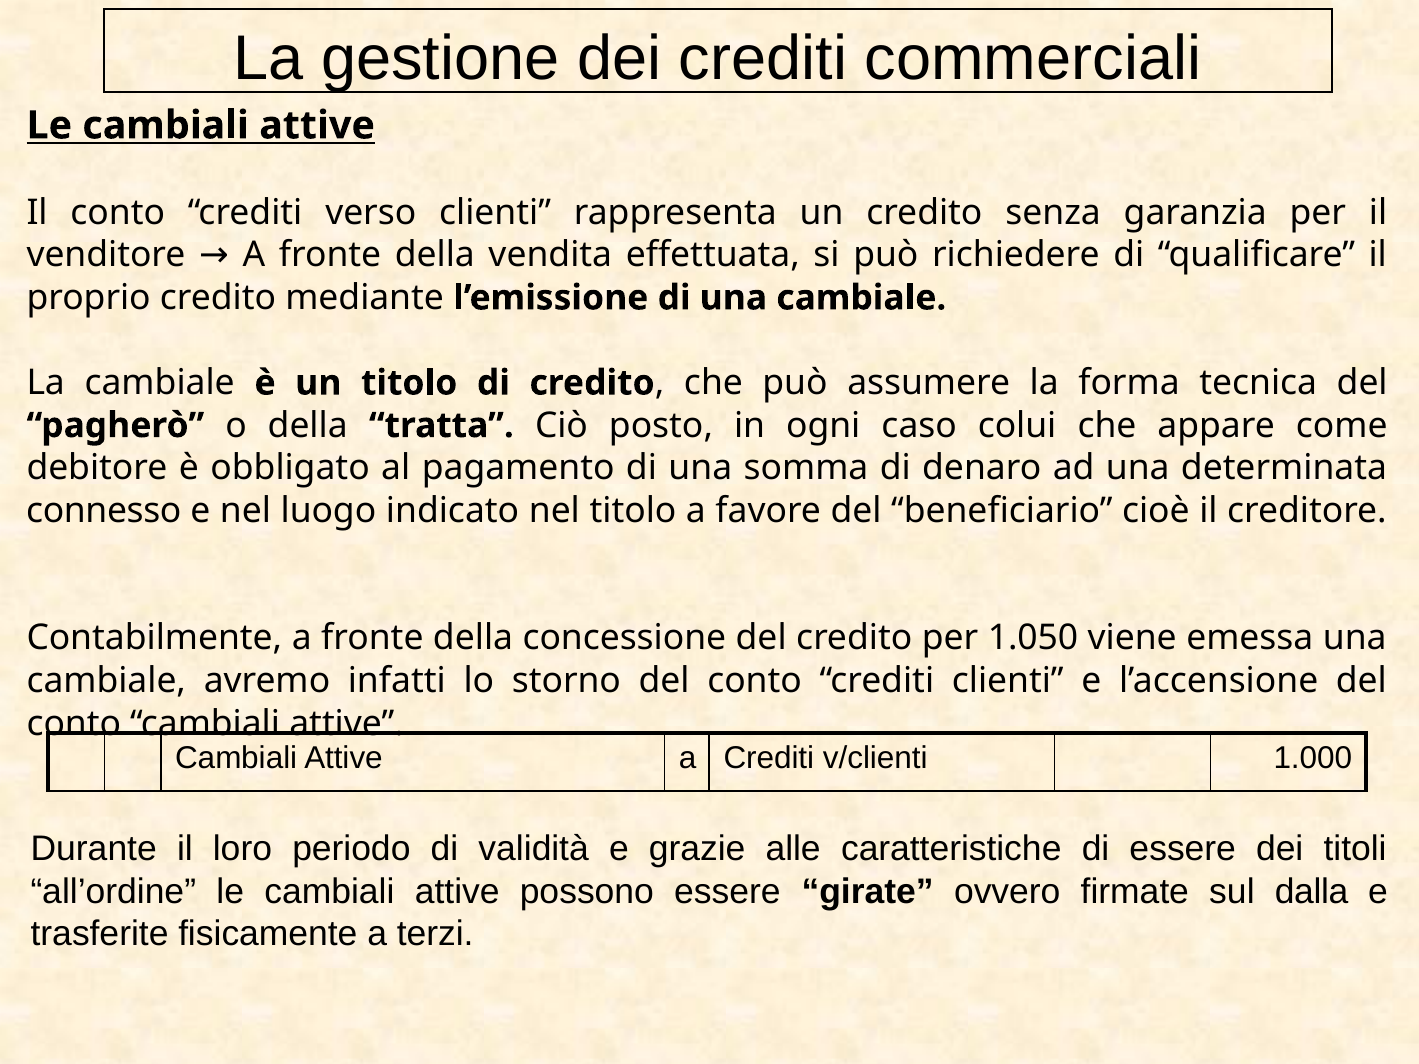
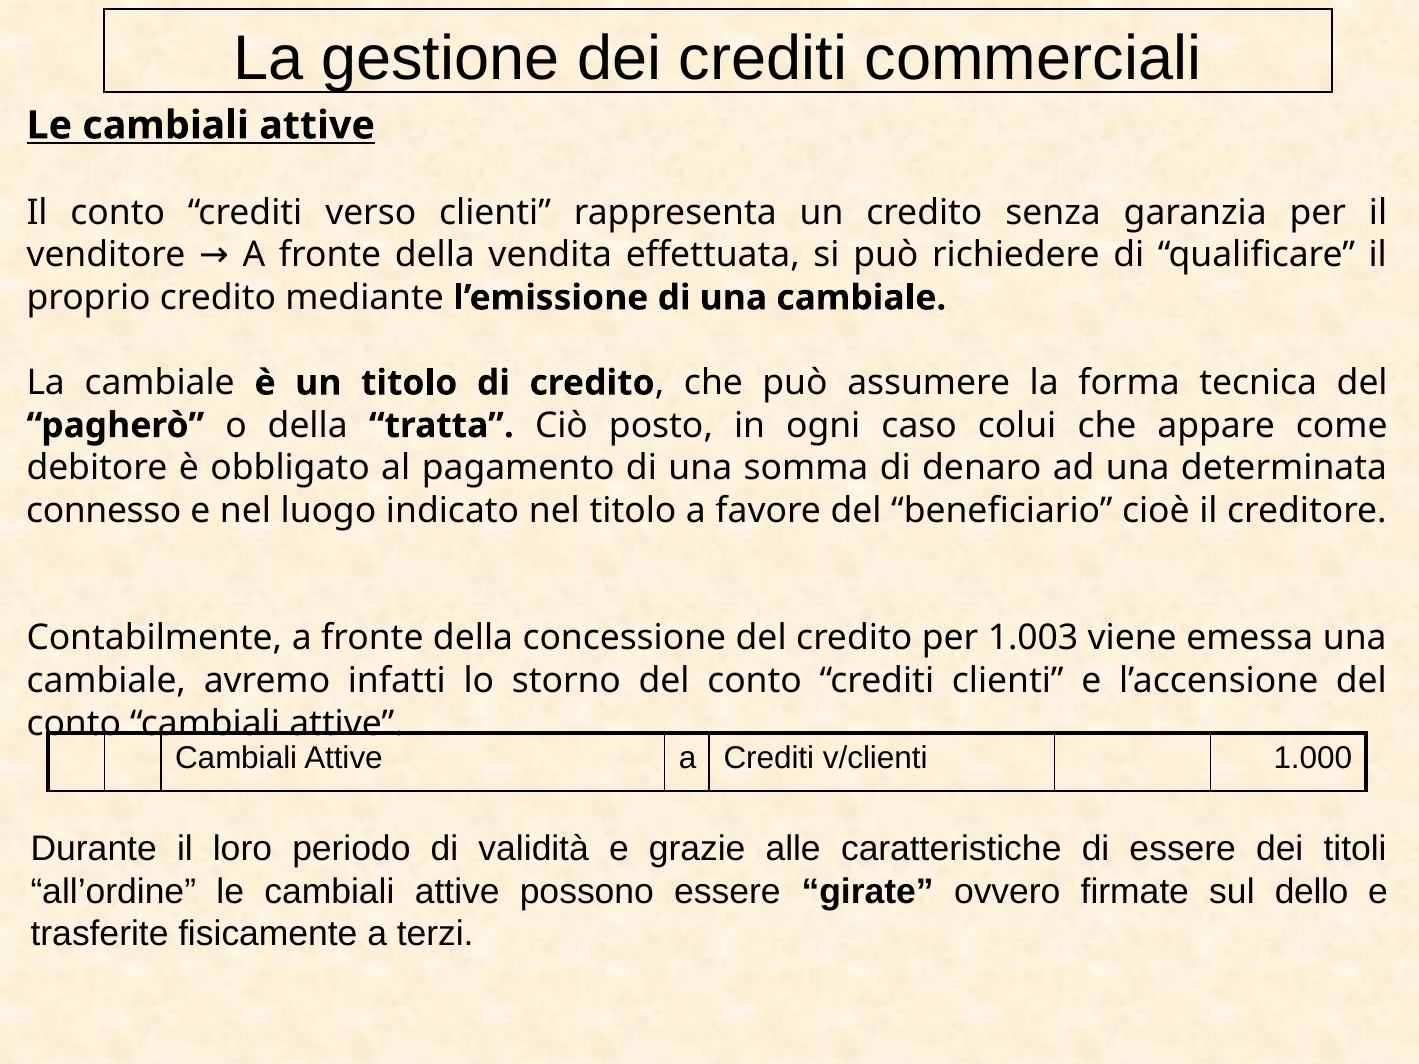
1.050: 1.050 -> 1.003
dalla: dalla -> dello
